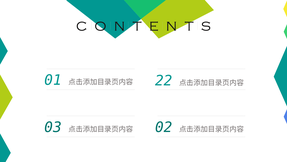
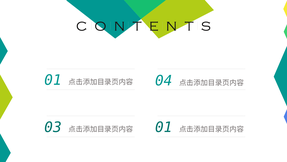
22: 22 -> 04
02 at (164, 127): 02 -> 01
